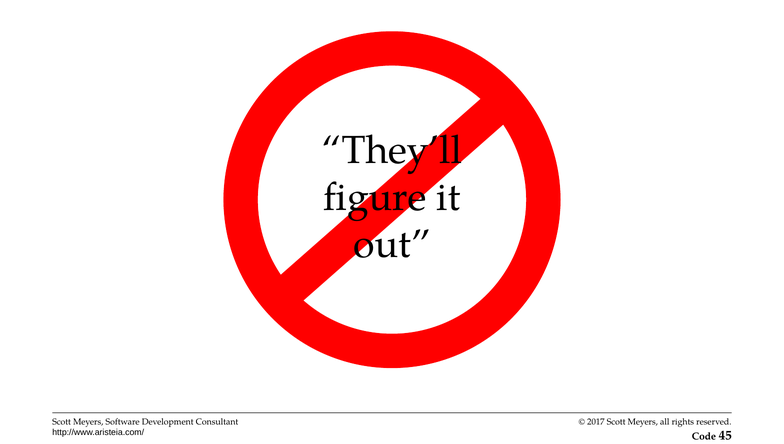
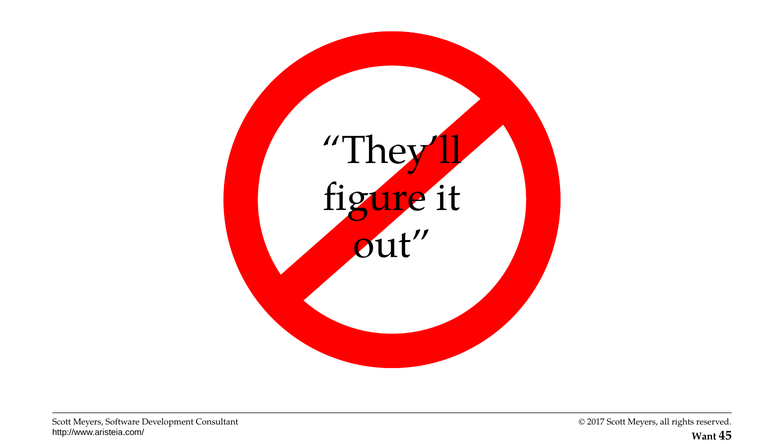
Code: Code -> Want
